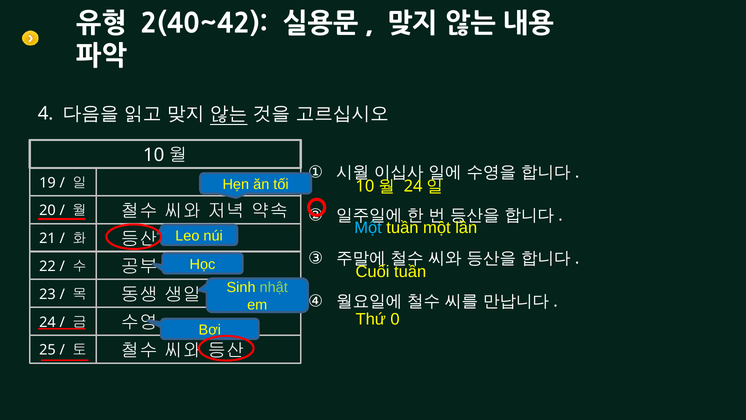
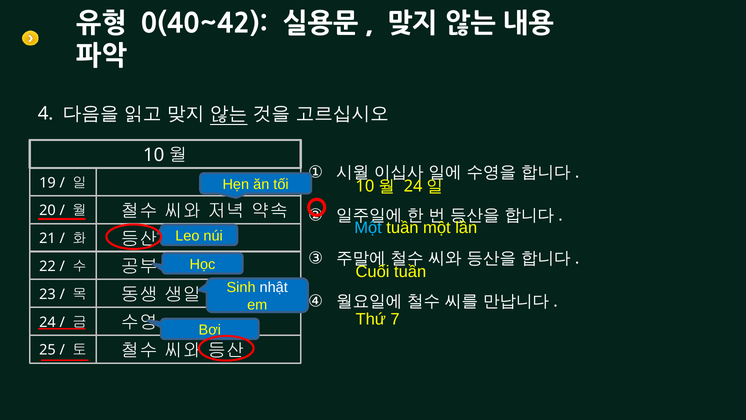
2(40~42: 2(40~42 -> 0(40~42
nhật colour: light green -> white
0: 0 -> 7
